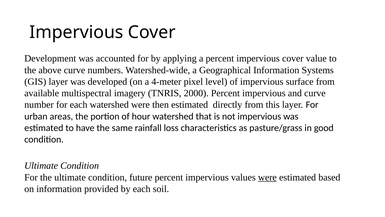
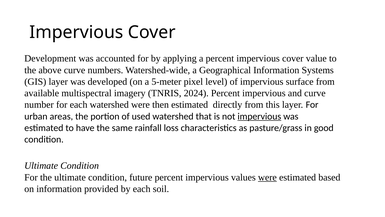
4-meter: 4-meter -> 5-meter
2000: 2000 -> 2024
hour: hour -> used
impervious at (259, 116) underline: none -> present
